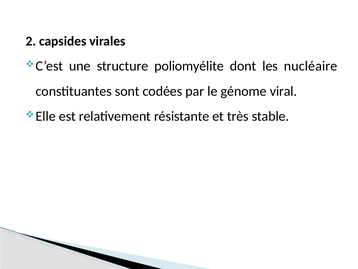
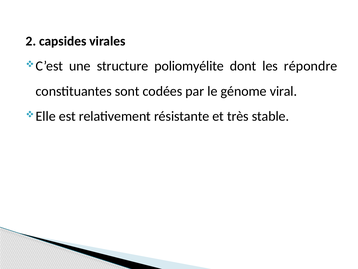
nucléaire: nucléaire -> répondre
